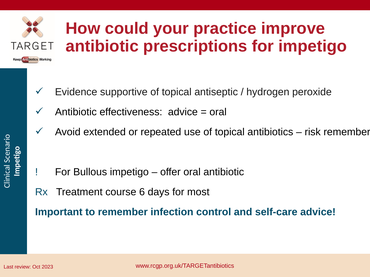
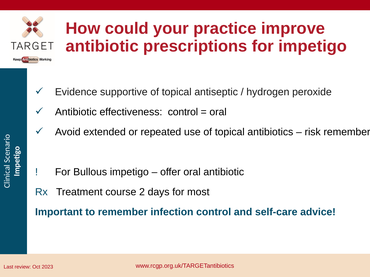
effectiveness advice: advice -> control
6: 6 -> 2
